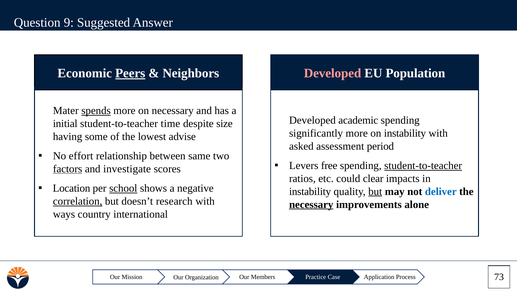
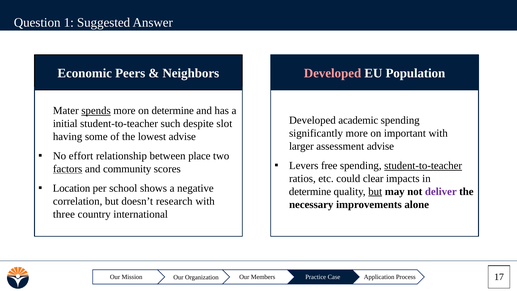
9: 9 -> 1
Peers underline: present -> none
on necessary: necessary -> determine
time: time -> such
size: size -> slot
on instability: instability -> important
asked: asked -> larger
assessment period: period -> advise
same: same -> place
investigate: investigate -> community
school underline: present -> none
instability at (310, 191): instability -> determine
deliver colour: blue -> purple
correlation underline: present -> none
necessary at (311, 204) underline: present -> none
ways: ways -> three
73: 73 -> 17
